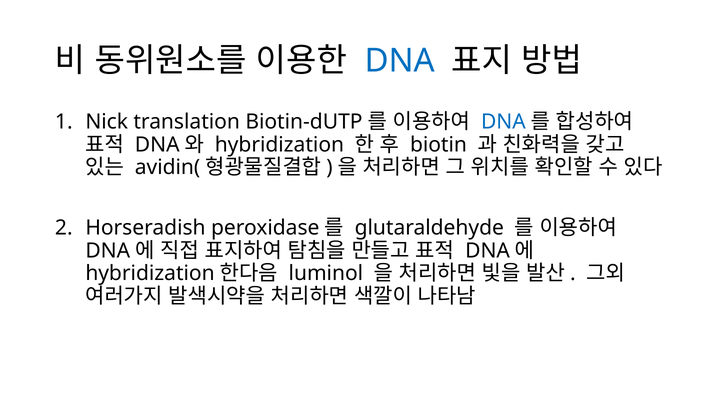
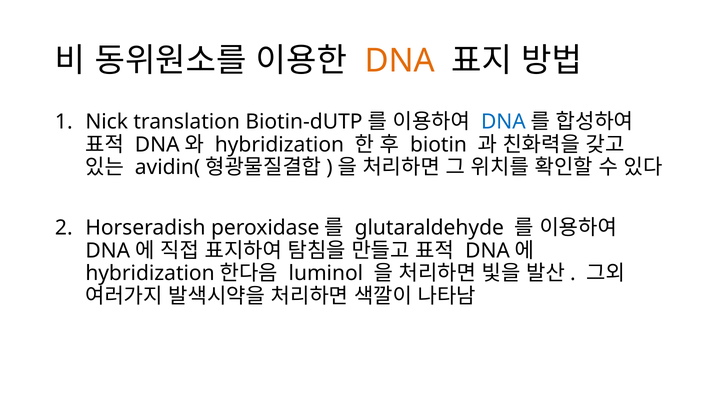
DNA at (400, 61) colour: blue -> orange
